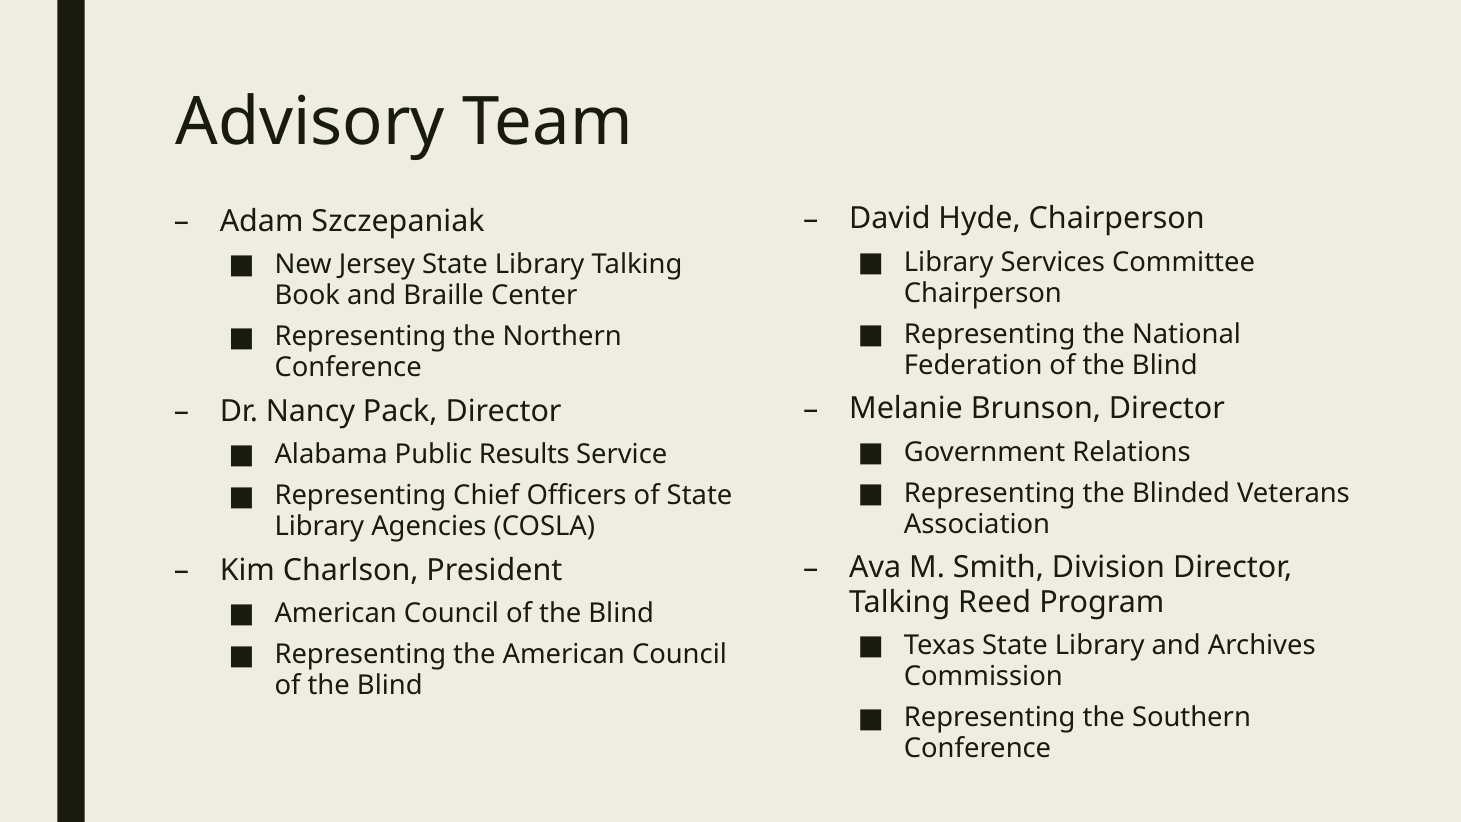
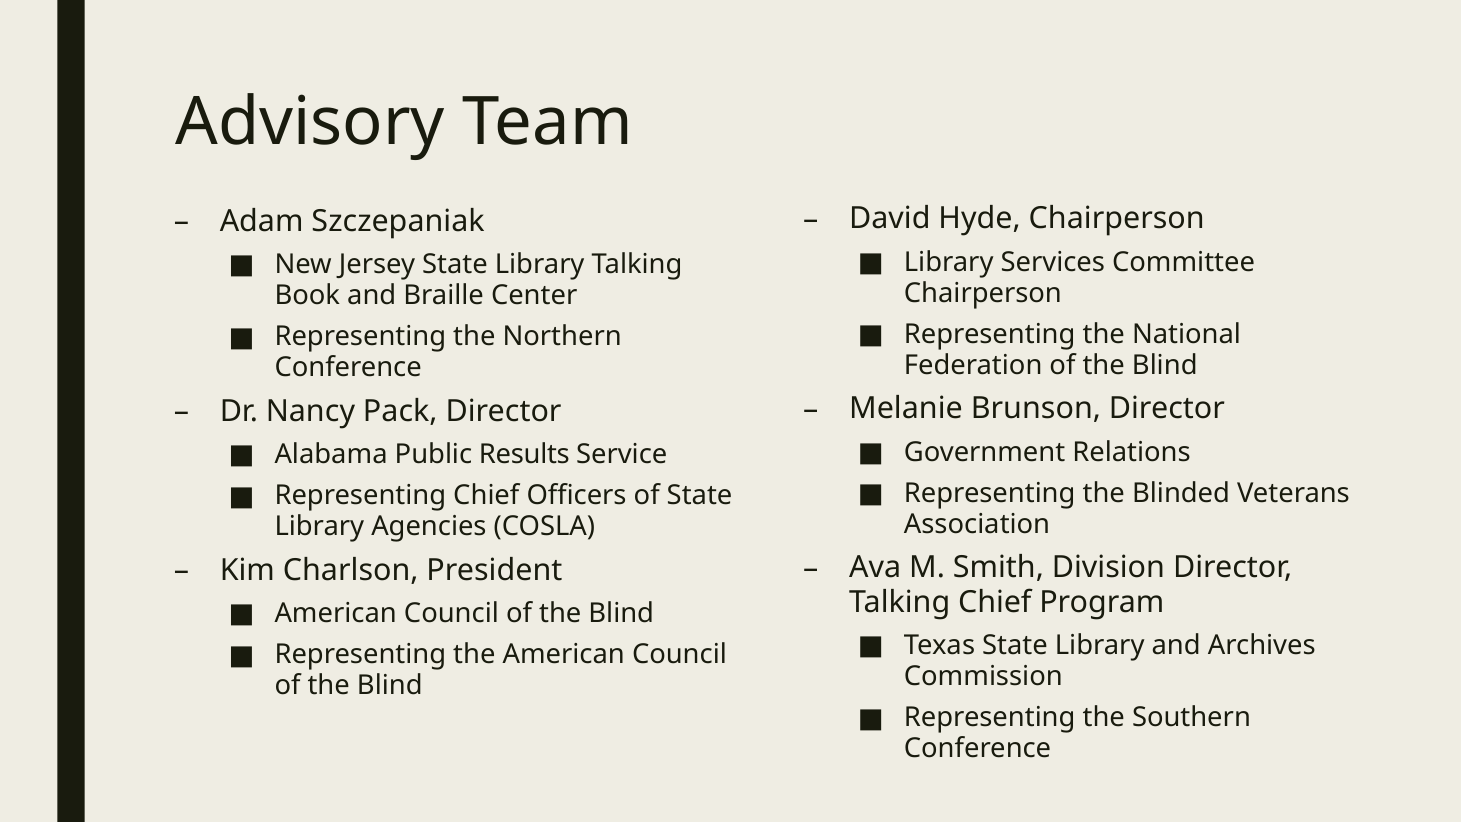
Talking Reed: Reed -> Chief
